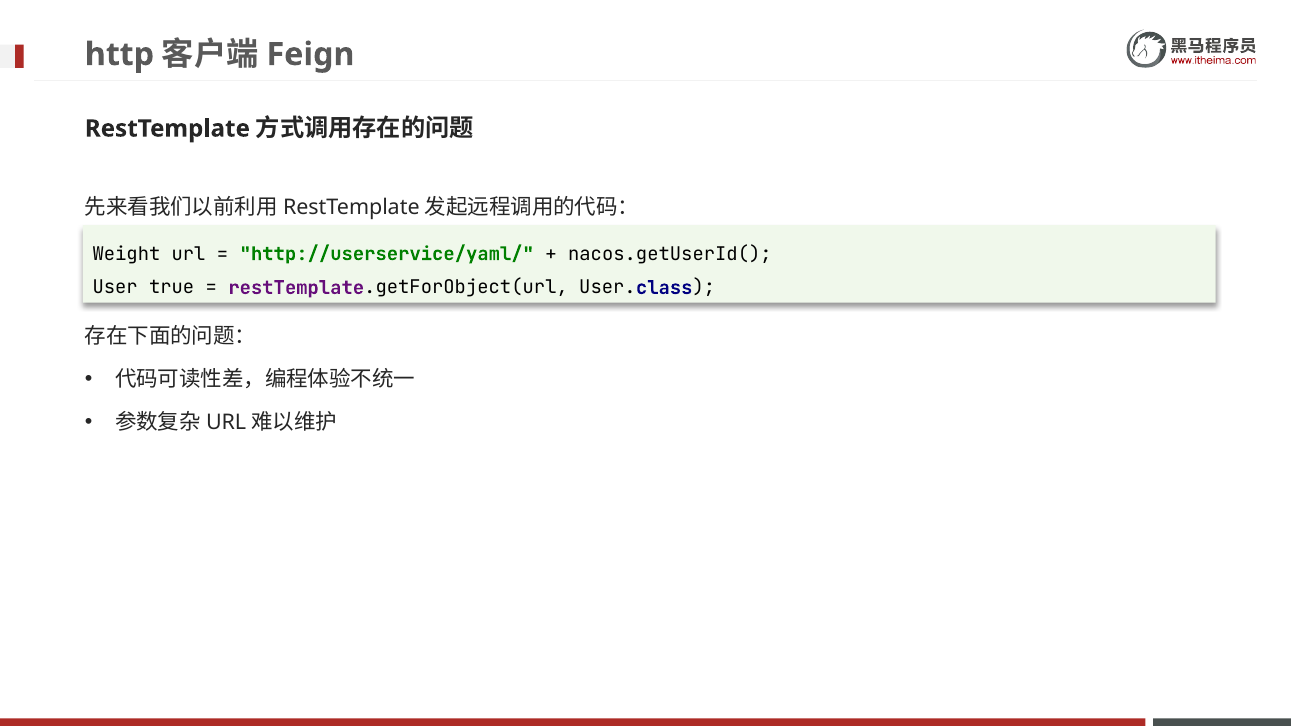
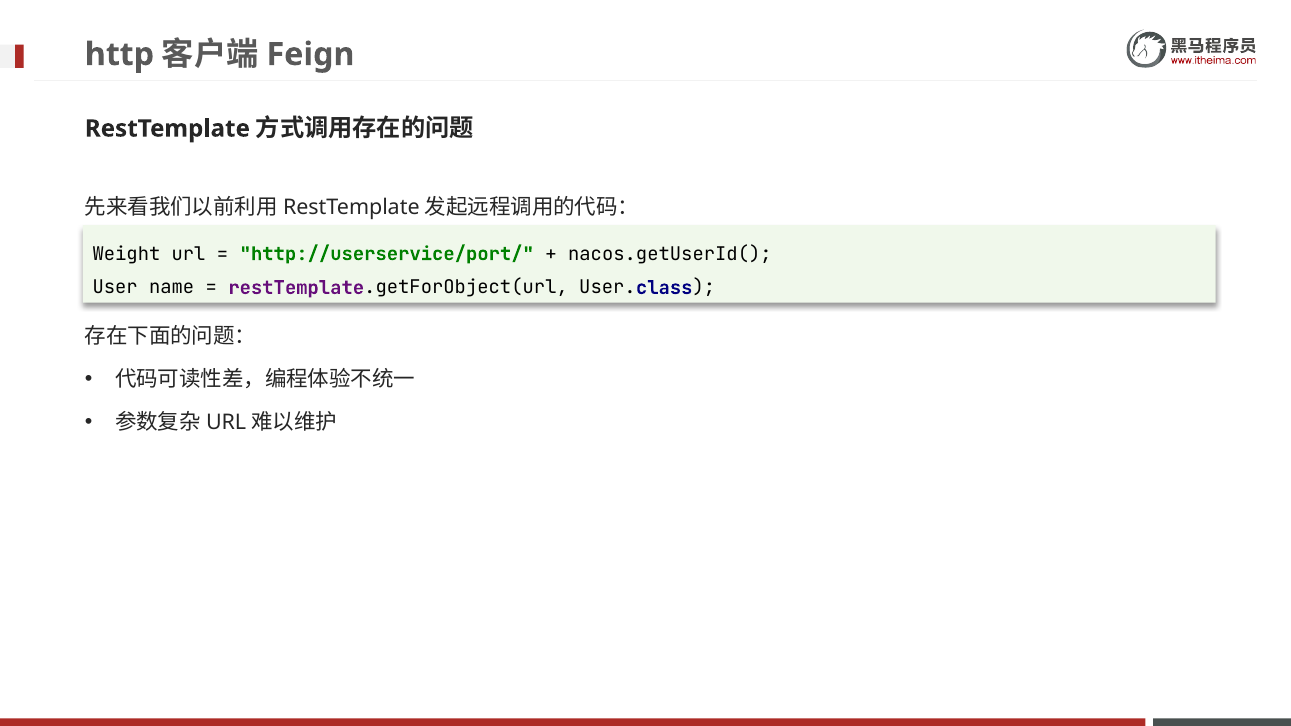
http://userservice/yaml/: http://userservice/yaml/ -> http://userservice/port/
true: true -> name
